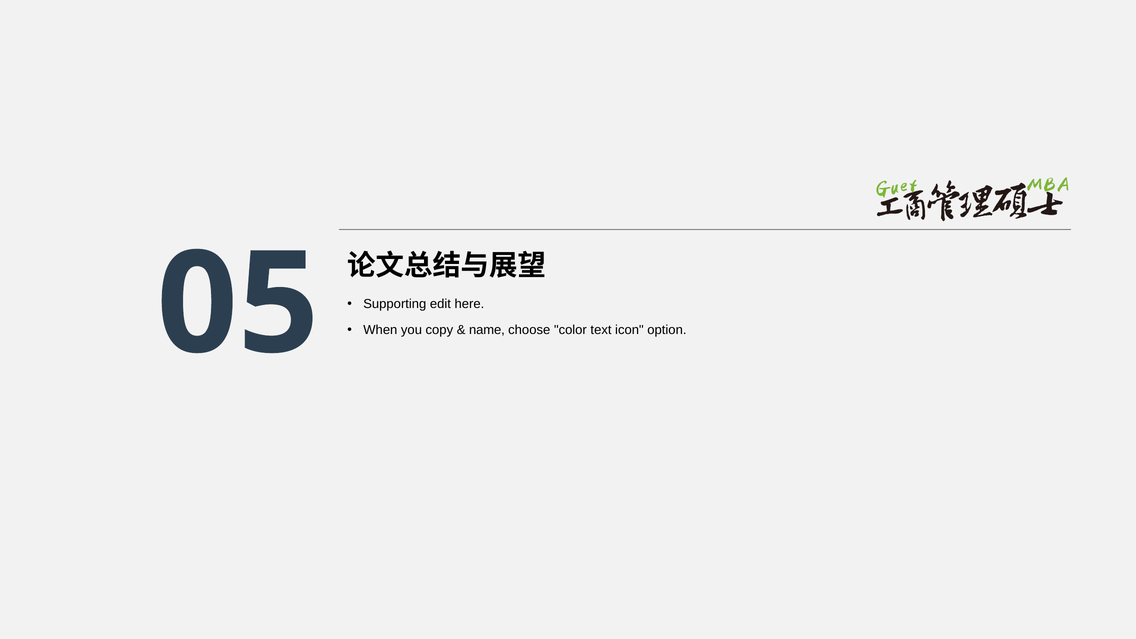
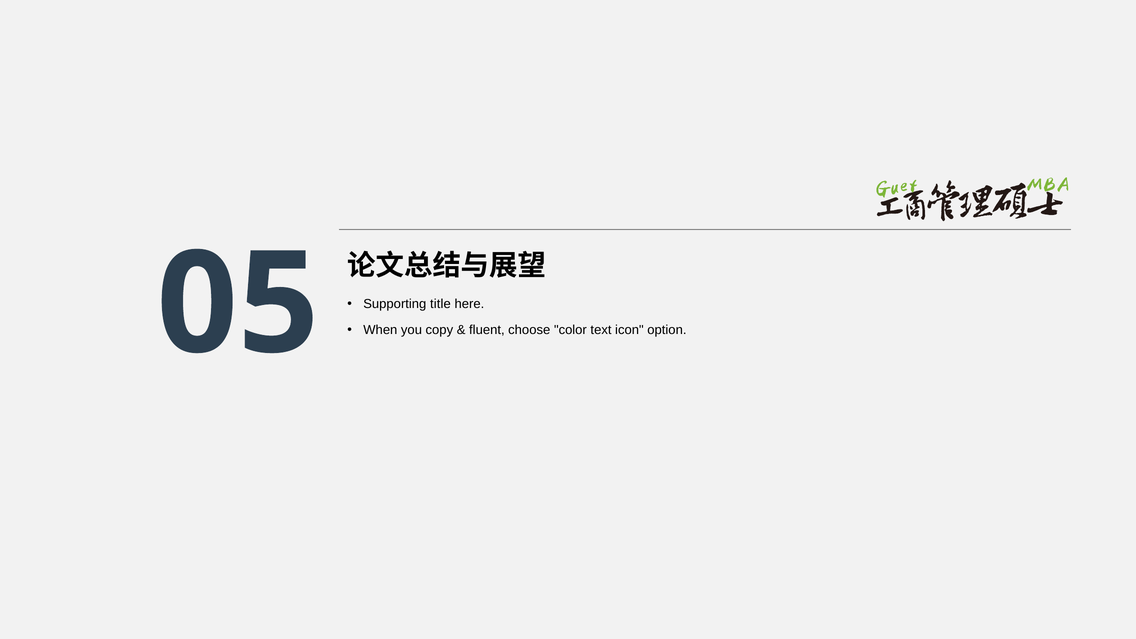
edit: edit -> title
name: name -> fluent
